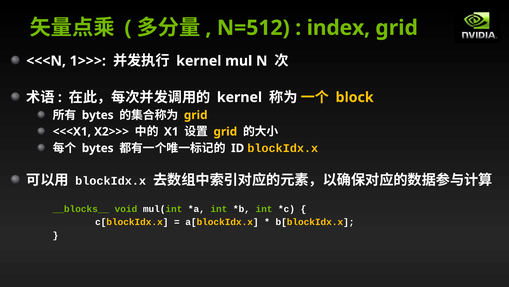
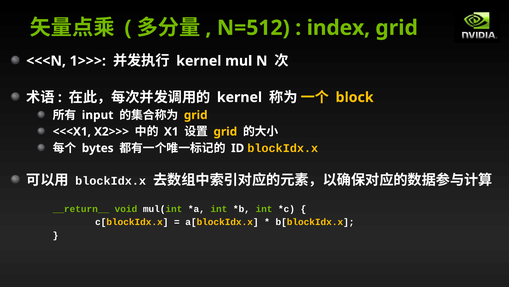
bytes at (98, 115): bytes -> input
__blocks__: __blocks__ -> __return__
